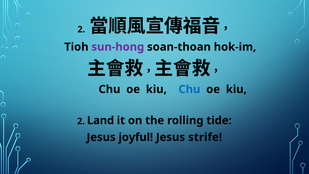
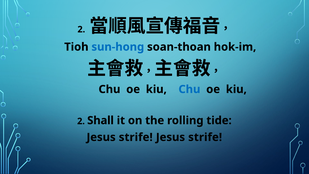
sun-hong colour: purple -> blue
Land: Land -> Shall
joyful at (136, 137): joyful -> strife
